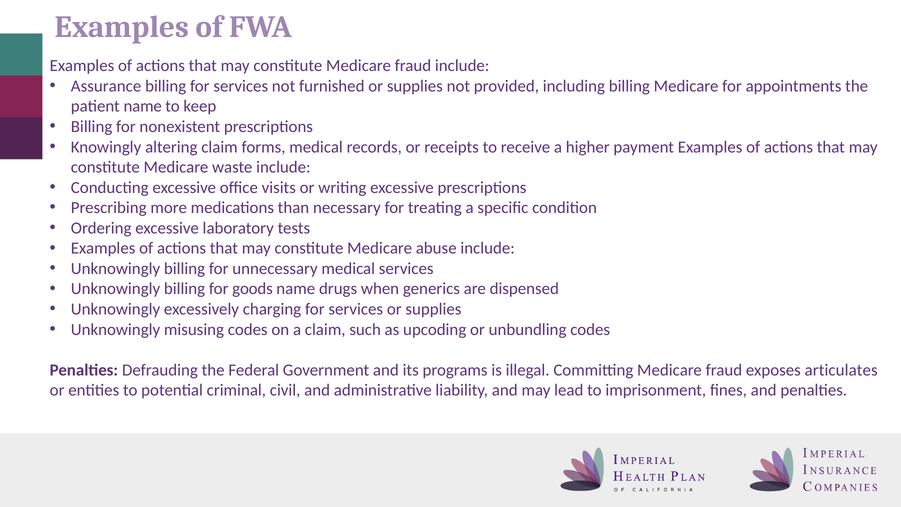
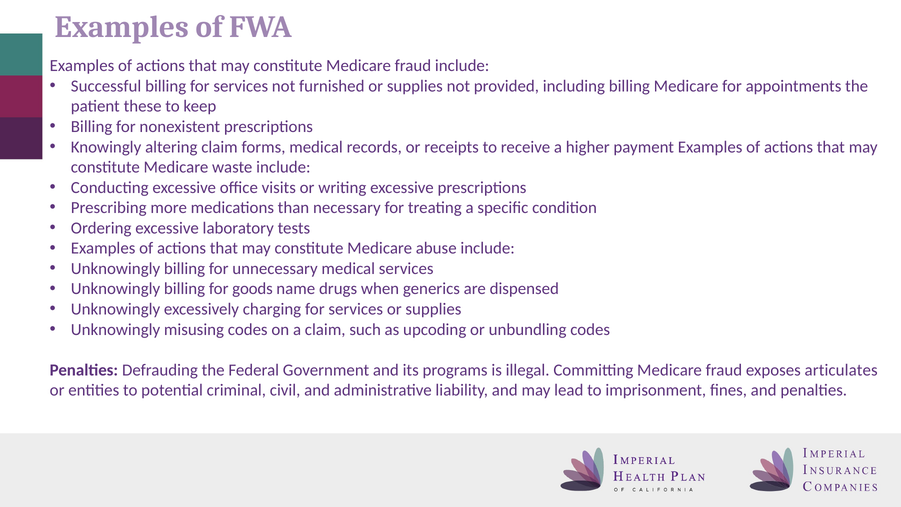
Assurance: Assurance -> Successful
patient name: name -> these
